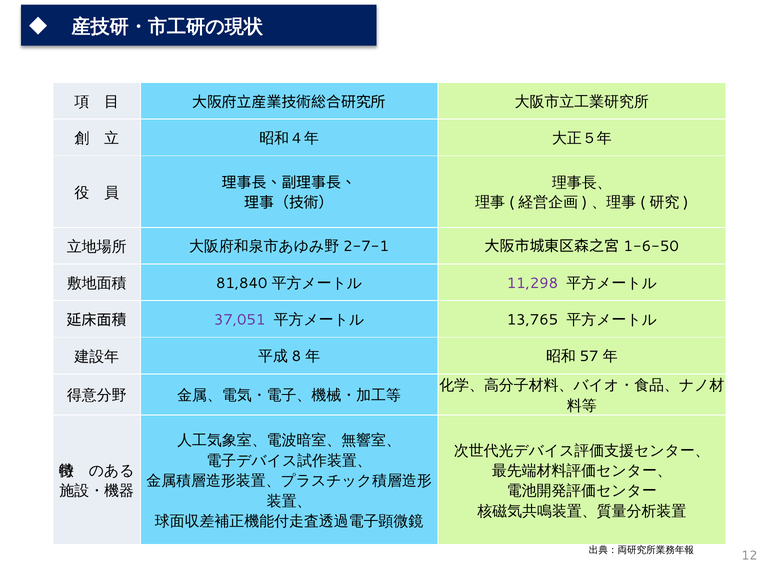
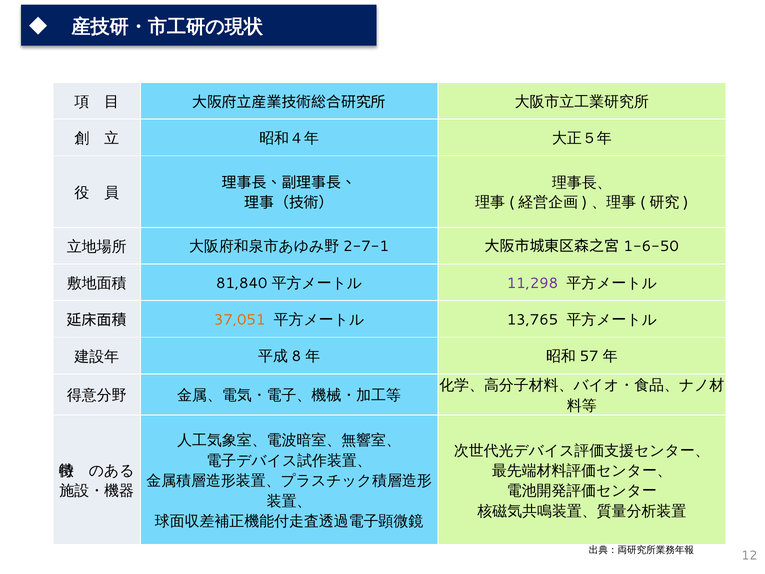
37,051 colour: purple -> orange
